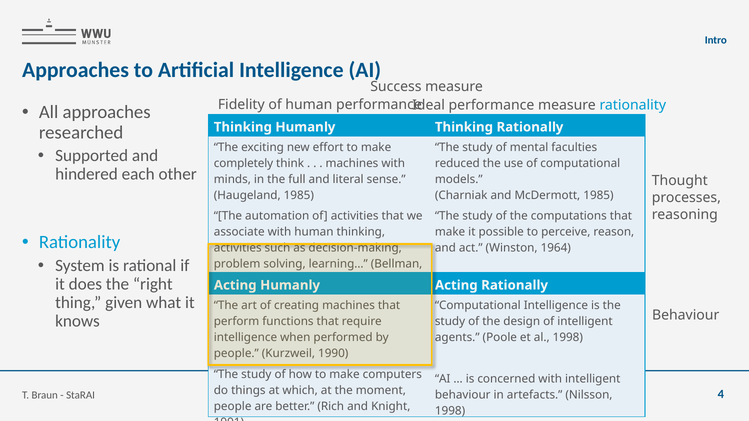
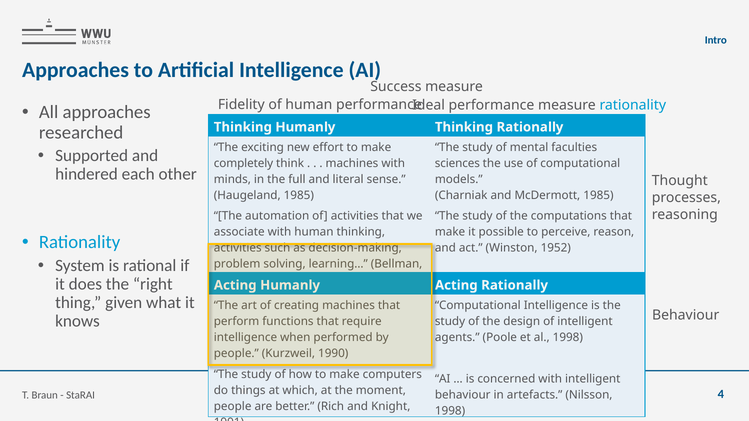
reduced: reduced -> sciences
1964: 1964 -> 1952
